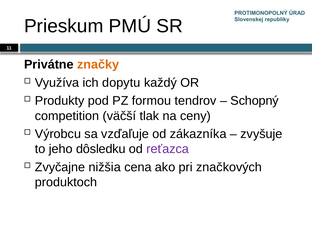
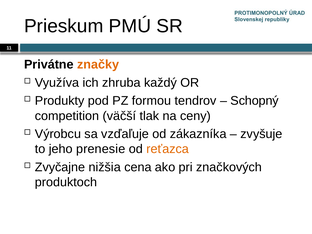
dopytu: dopytu -> zhruba
dôsledku: dôsledku -> prenesie
reťazca colour: purple -> orange
